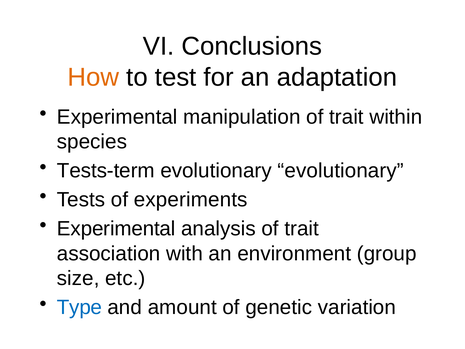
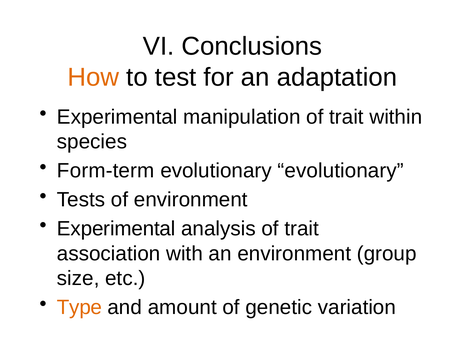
Tests-term: Tests-term -> Form-term
of experiments: experiments -> environment
Type colour: blue -> orange
